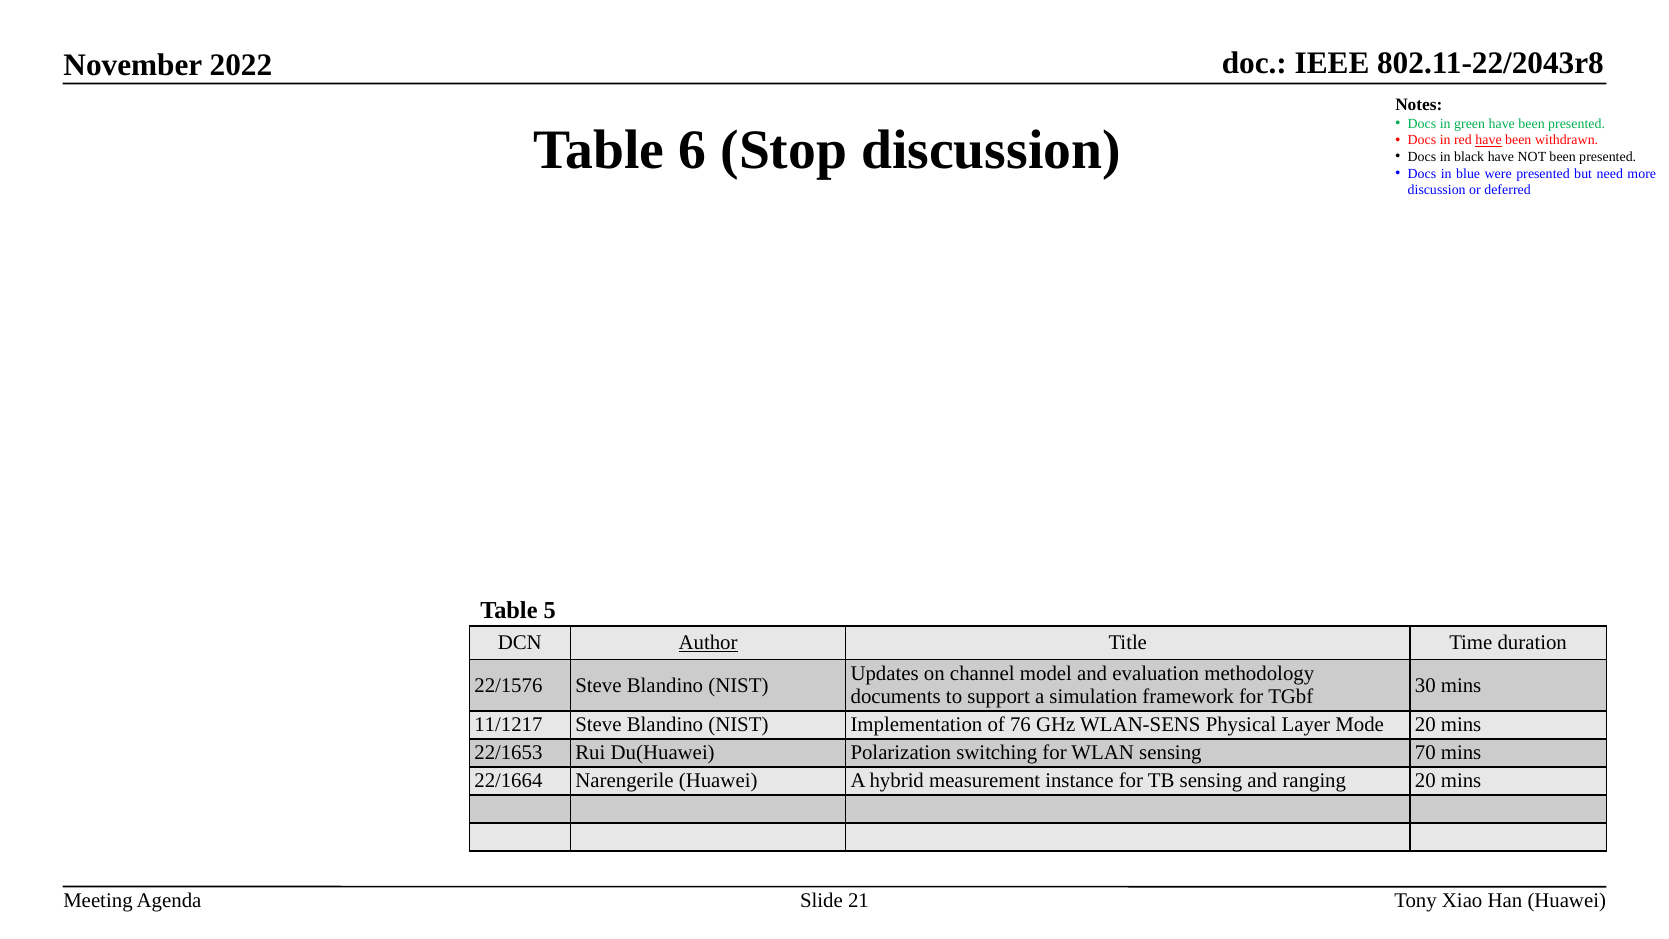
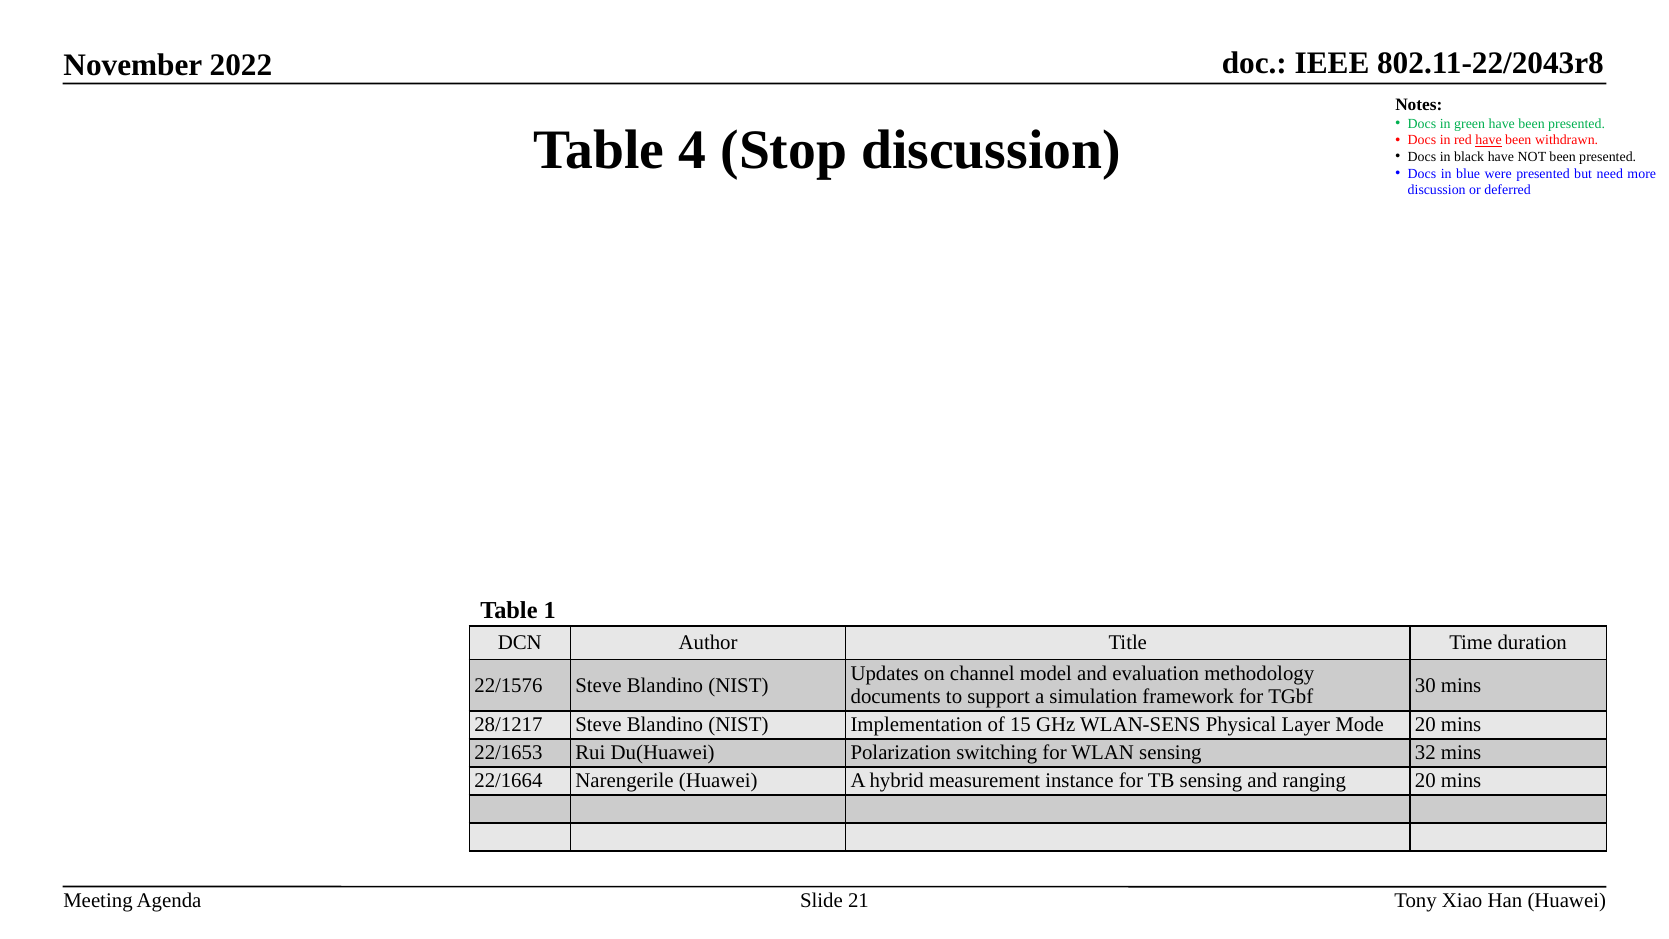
6: 6 -> 4
5: 5 -> 1
Author underline: present -> none
11/1217: 11/1217 -> 28/1217
76: 76 -> 15
70: 70 -> 32
